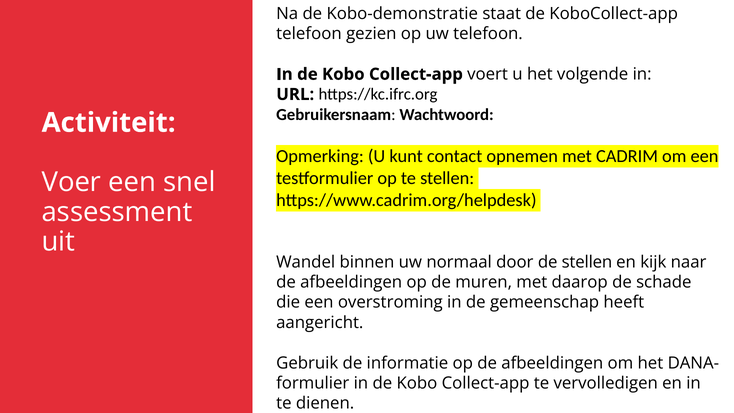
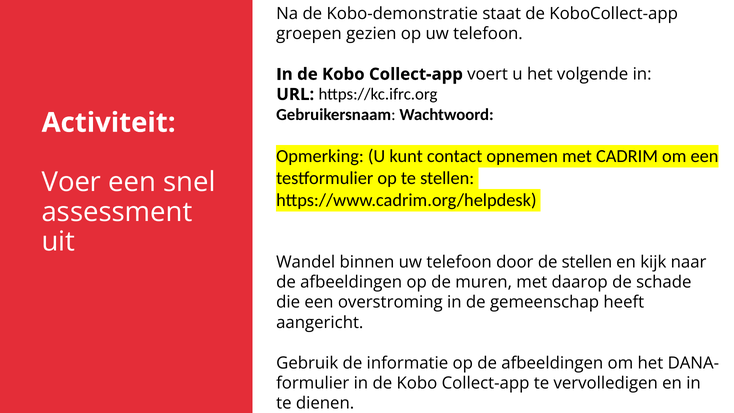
telefoon at (309, 34): telefoon -> groepen
binnen uw normaal: normaal -> telefoon
